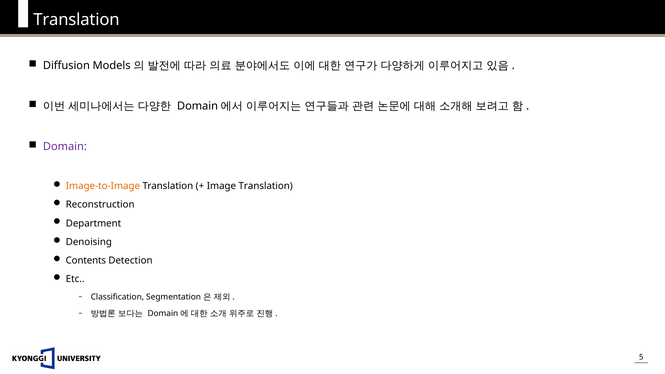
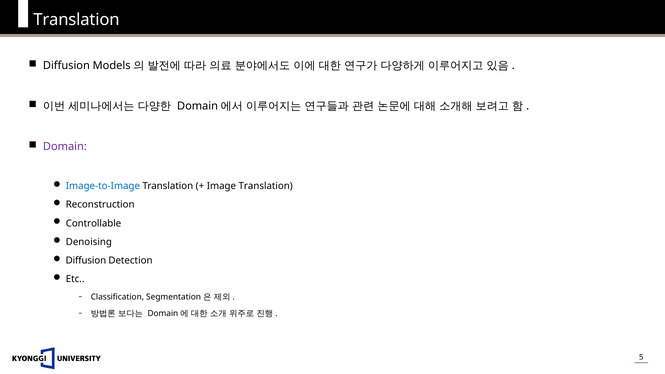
Image-to-Image colour: orange -> blue
Department: Department -> Controllable
Contents at (86, 261): Contents -> Diffusion
